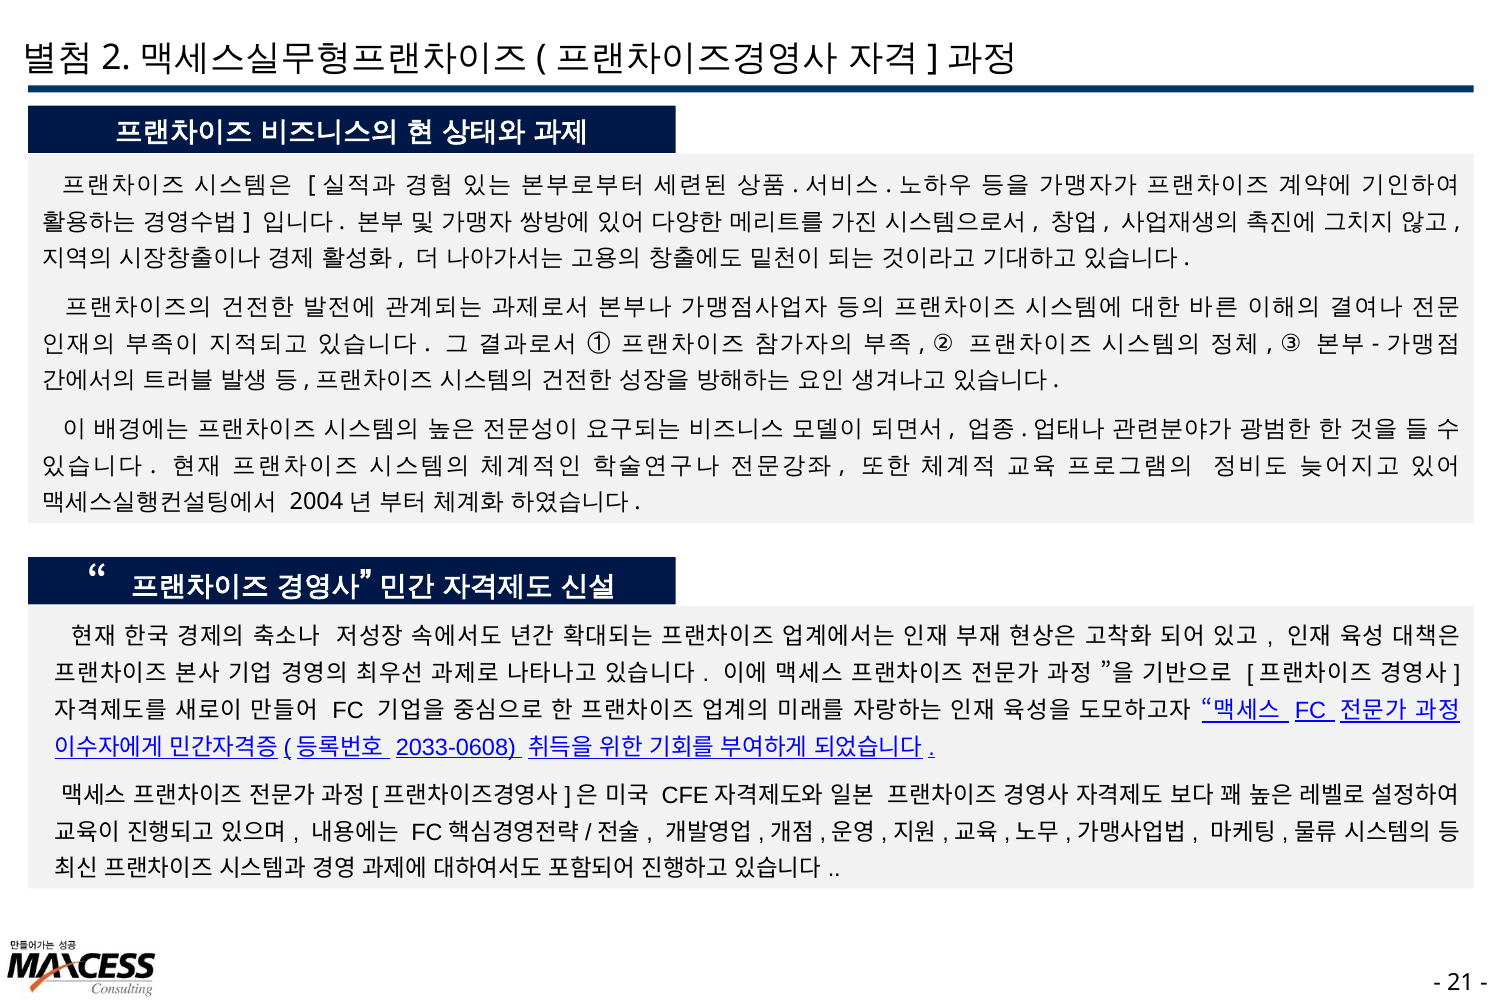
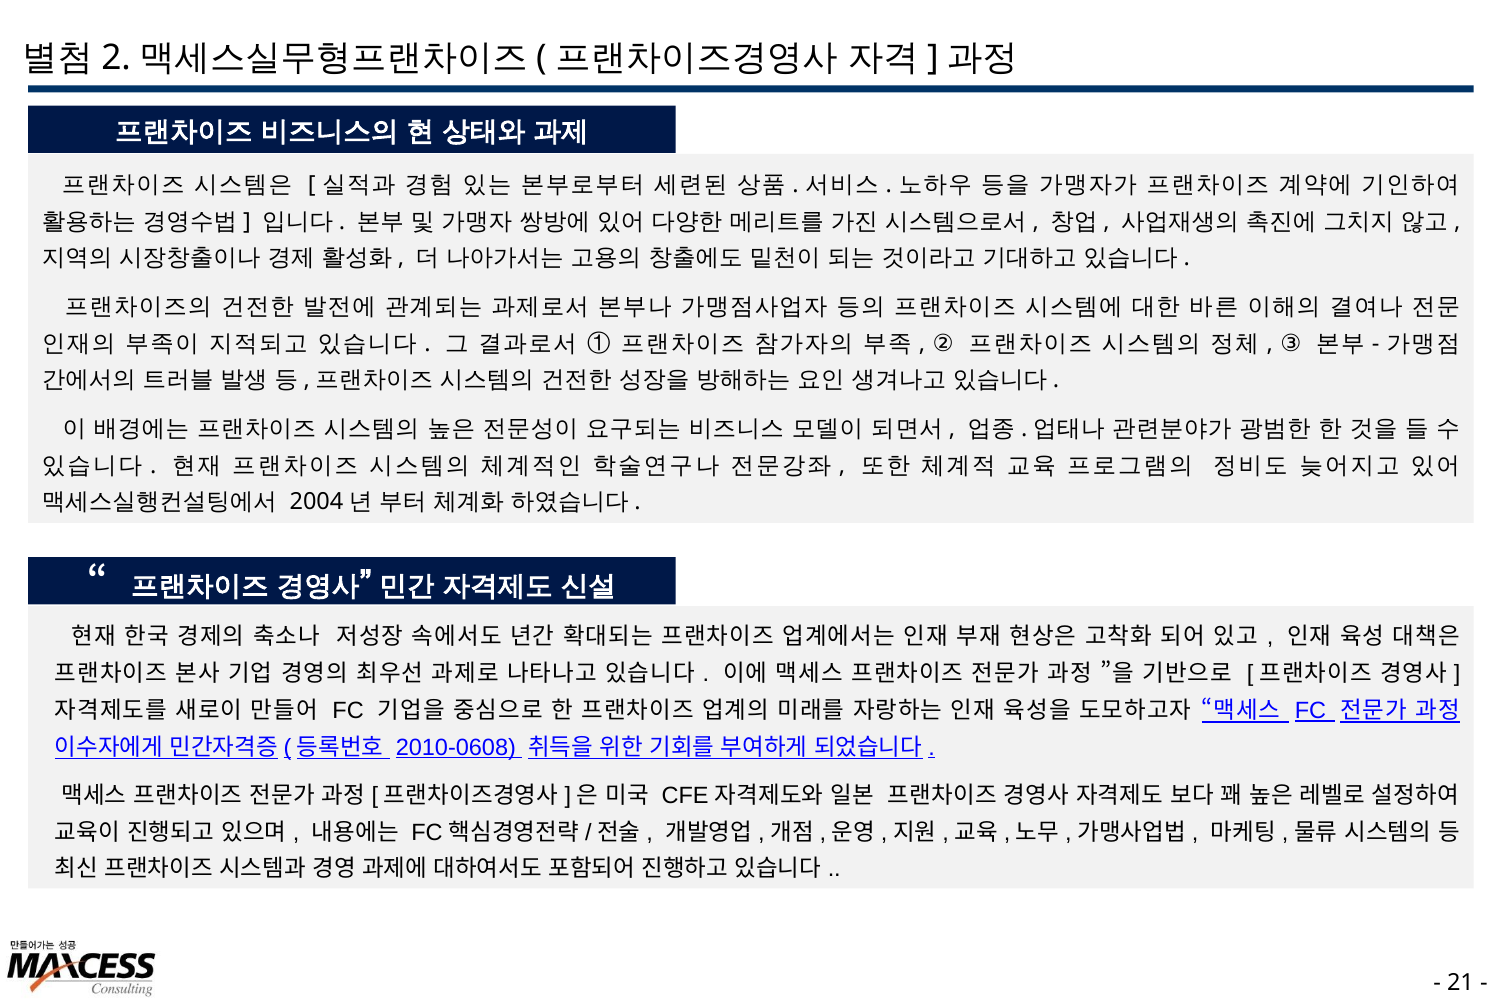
2033-0608: 2033-0608 -> 2010-0608
